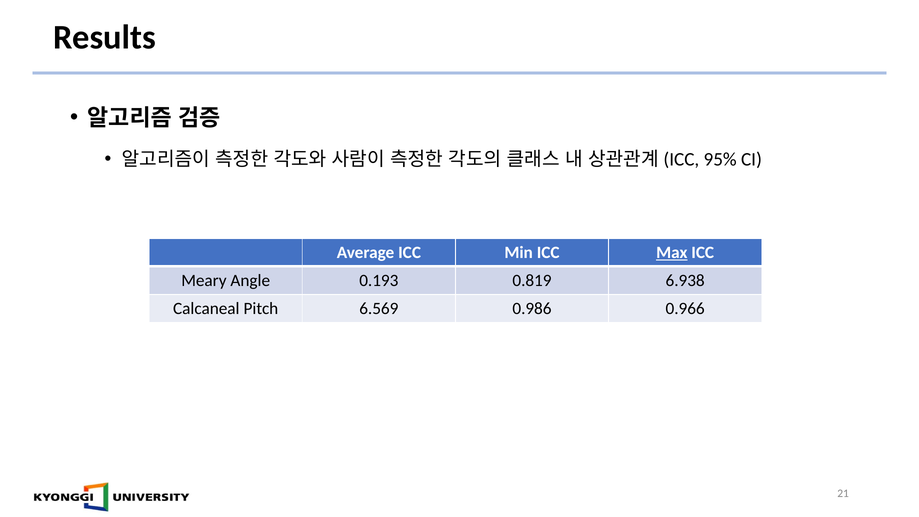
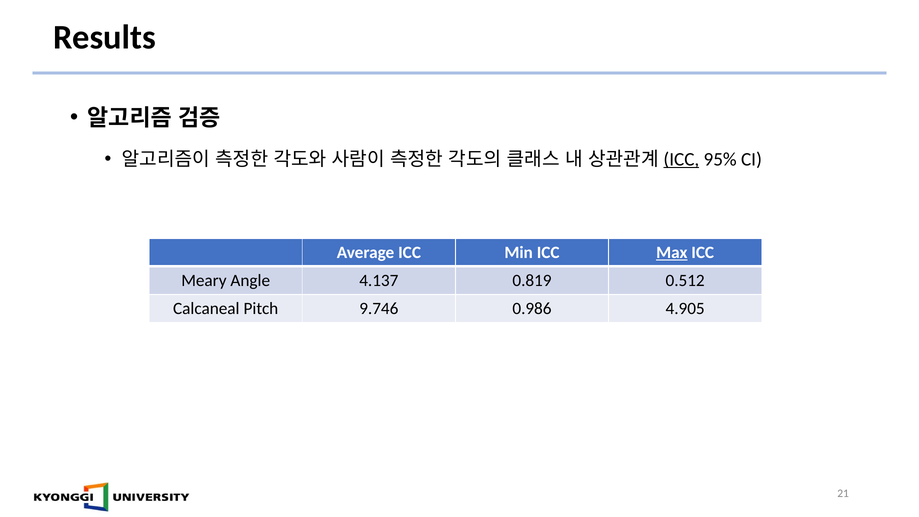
ICC at (681, 159) underline: none -> present
0.193: 0.193 -> 4.137
6.938: 6.938 -> 0.512
6.569: 6.569 -> 9.746
0.966: 0.966 -> 4.905
